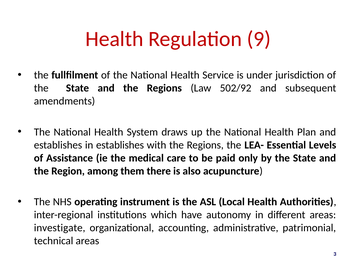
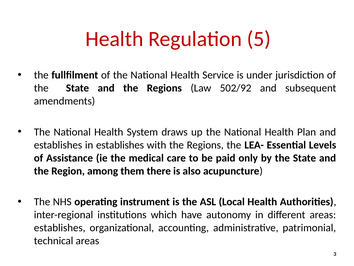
9: 9 -> 5
investigate at (60, 227): investigate -> establishes
